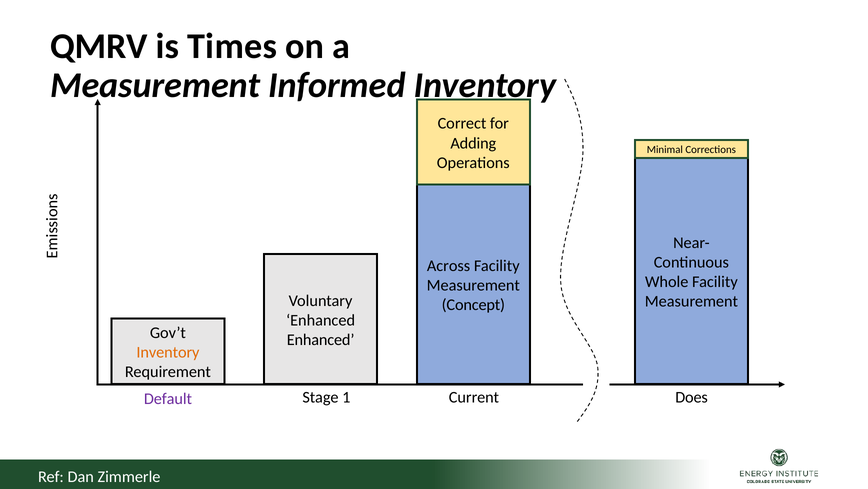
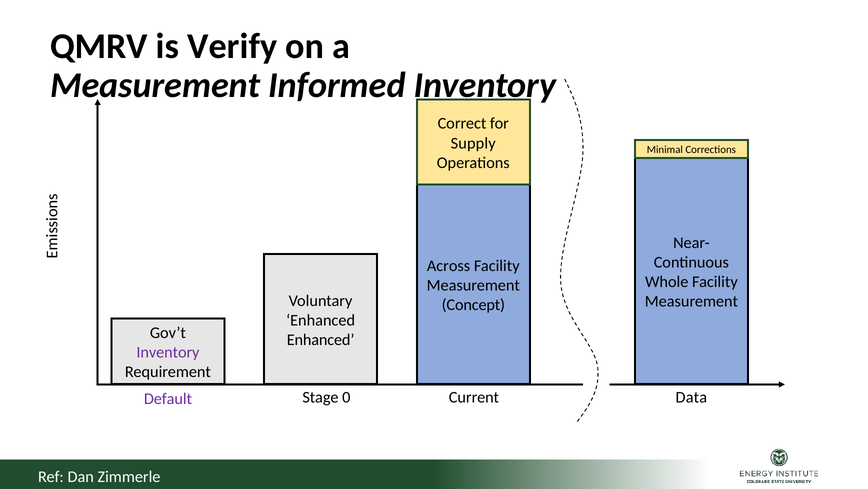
Times: Times -> Verify
Adding: Adding -> Supply
Inventory at (168, 352) colour: orange -> purple
Does: Does -> Data
1: 1 -> 0
